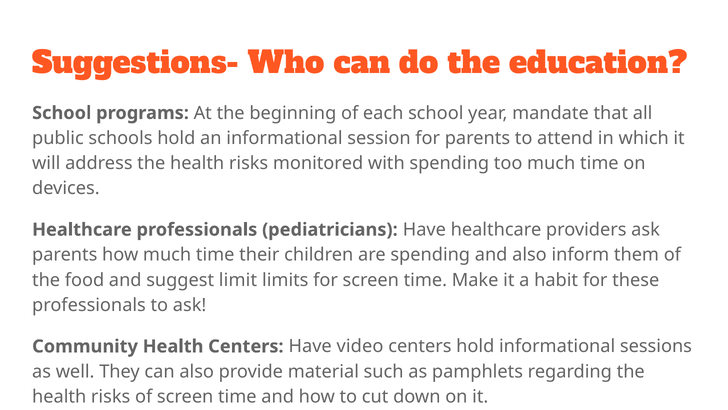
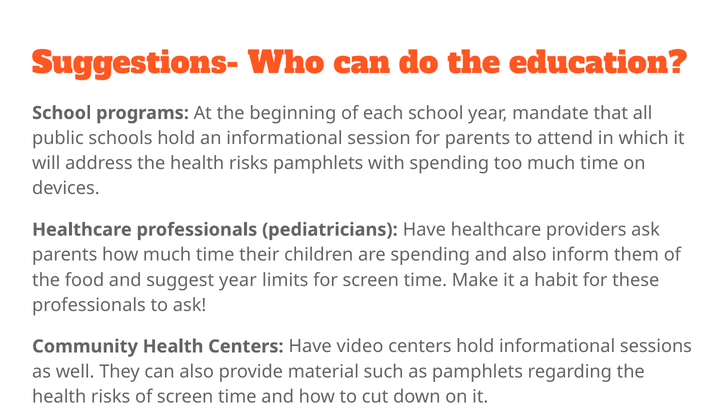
risks monitored: monitored -> pamphlets
suggest limit: limit -> year
